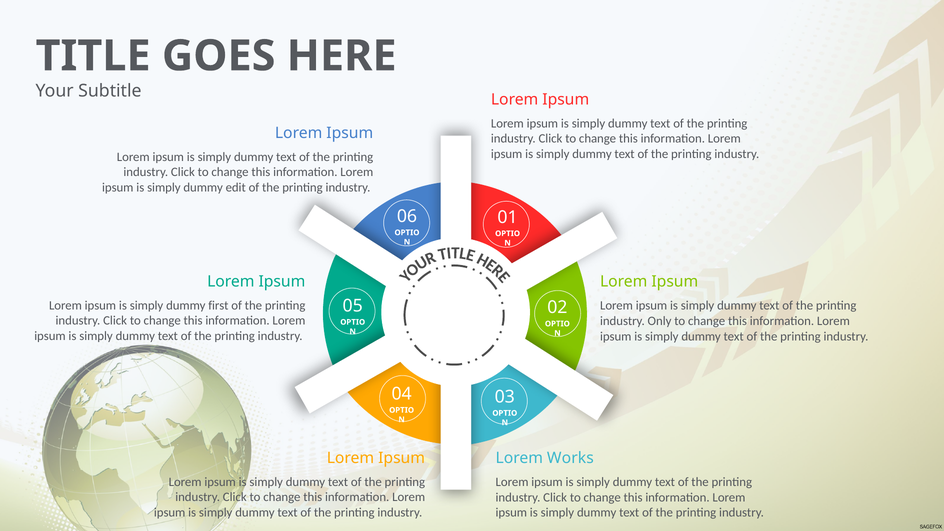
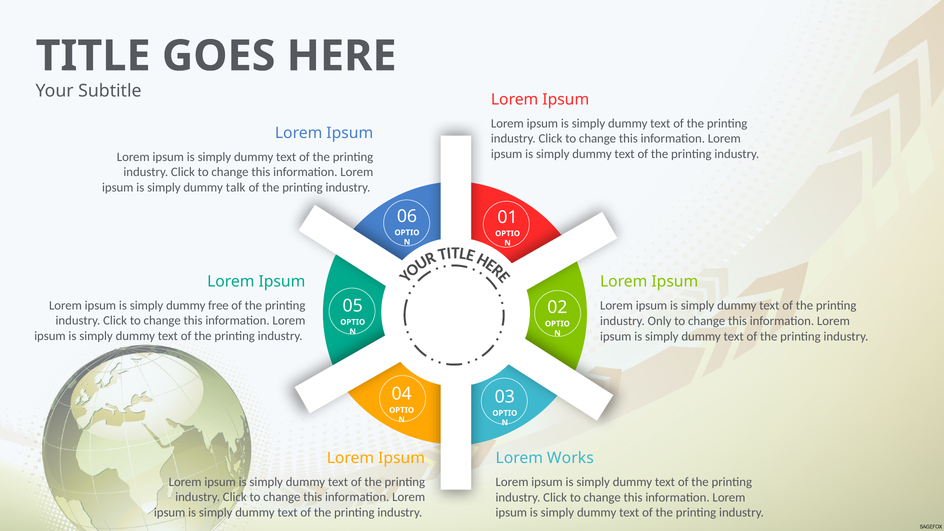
edit: edit -> talk
first: first -> free
